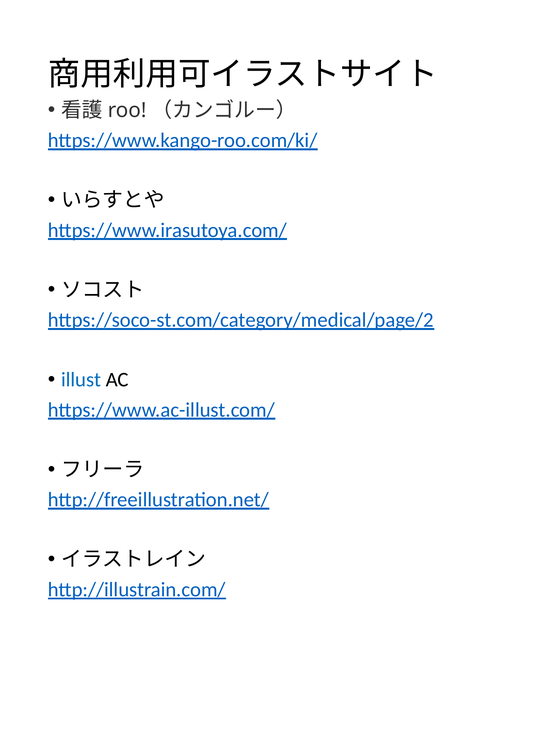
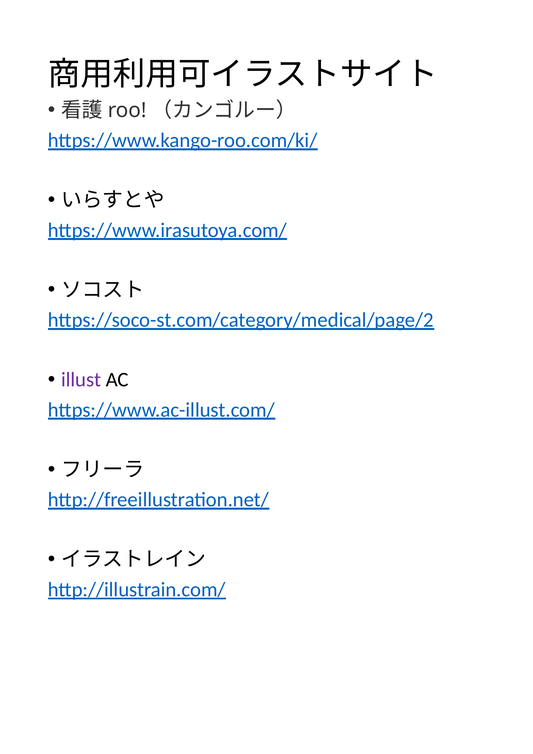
illust colour: blue -> purple
